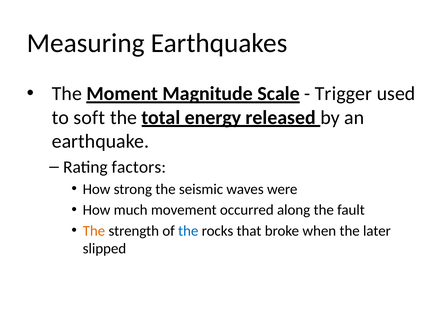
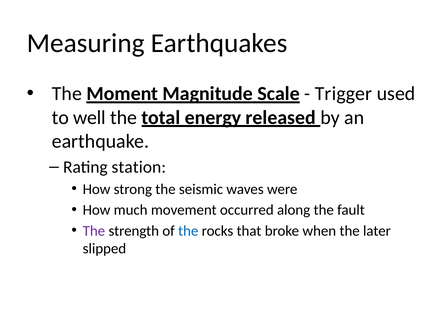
soft: soft -> well
factors: factors -> station
The at (94, 231) colour: orange -> purple
